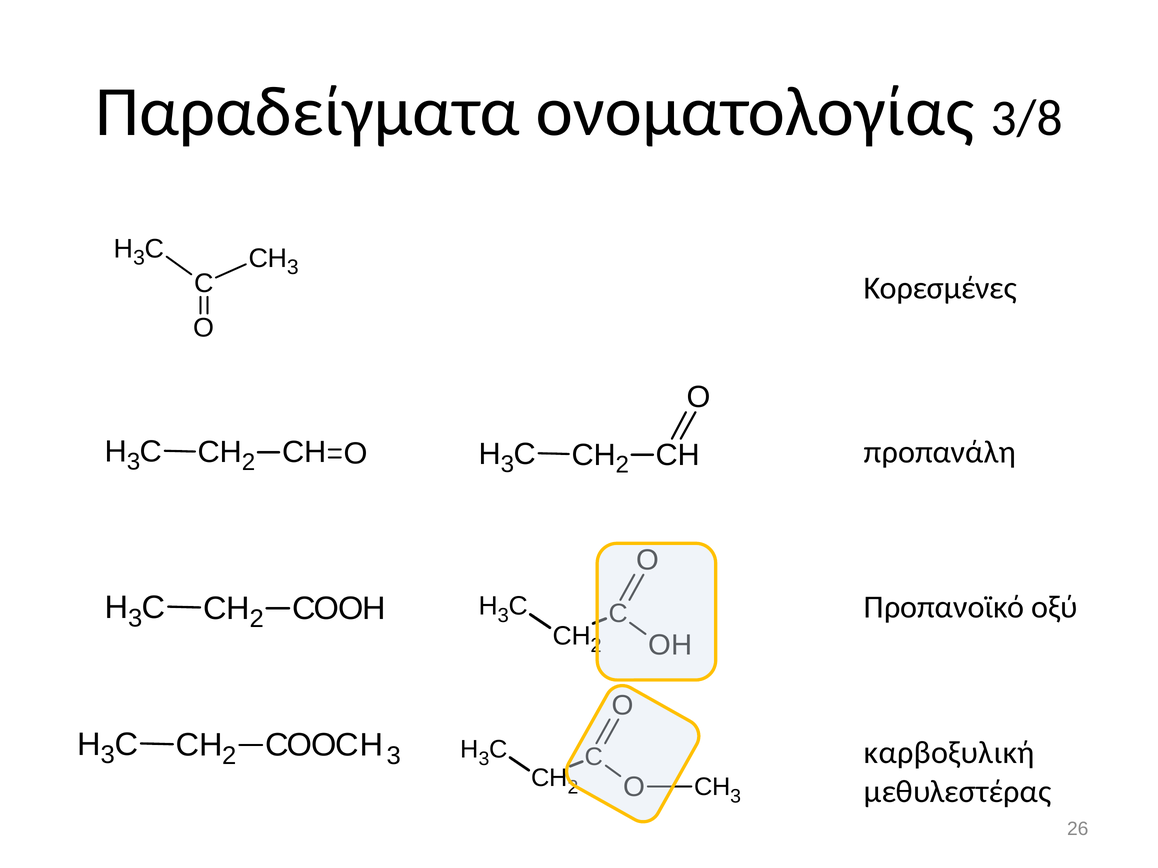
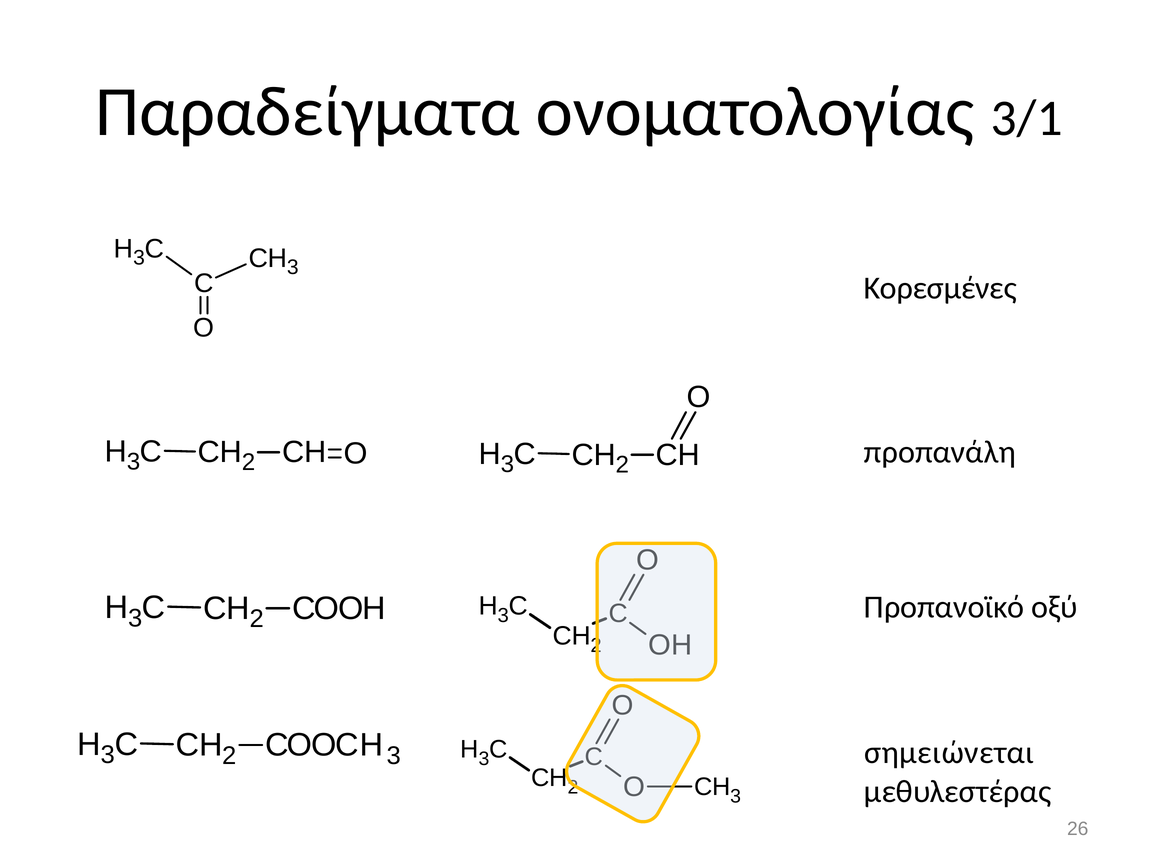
3/8: 3/8 -> 3/1
καρβοξυλική: καρβοξυλική -> σημειώνεται
